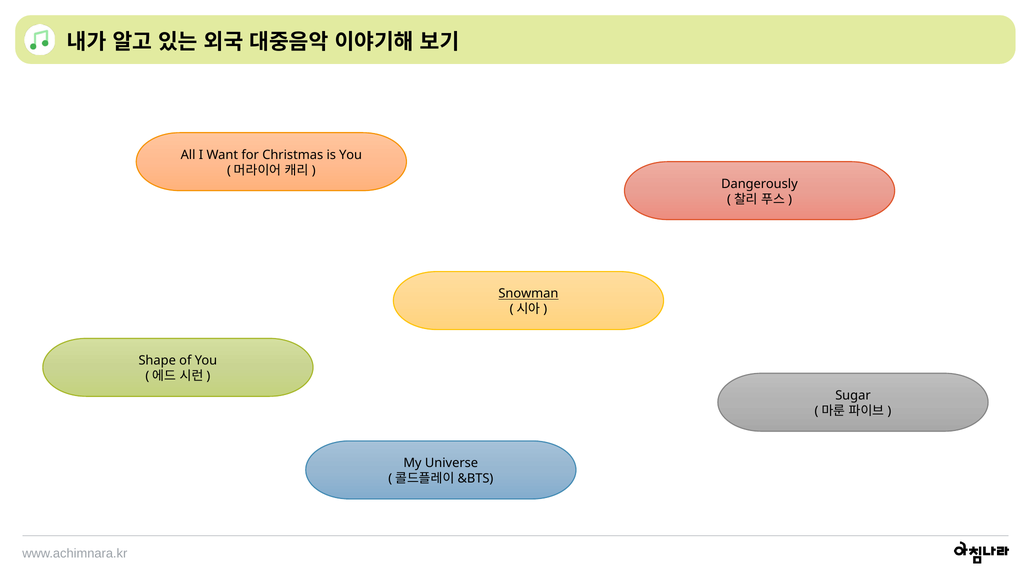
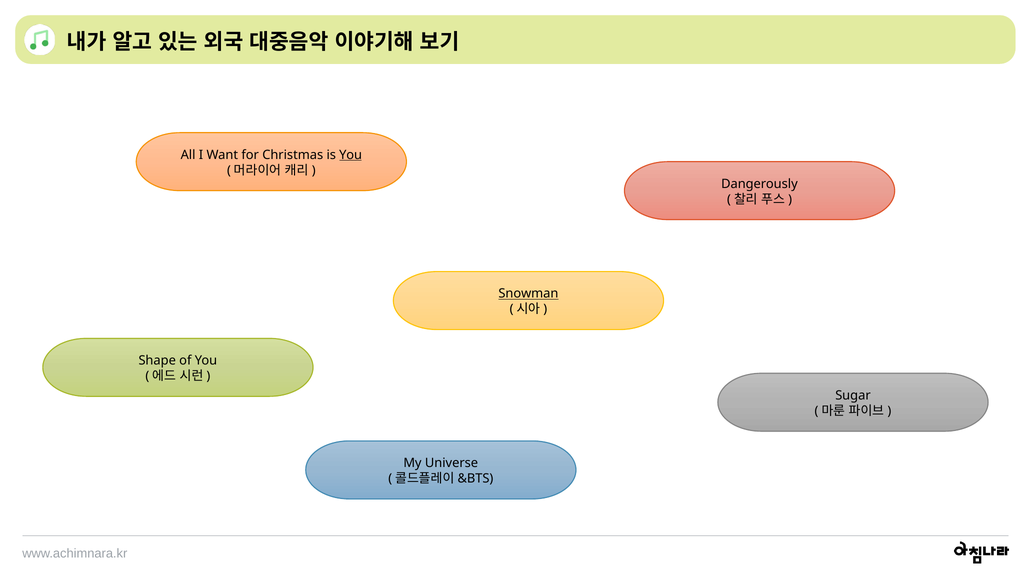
You at (351, 155) underline: none -> present
